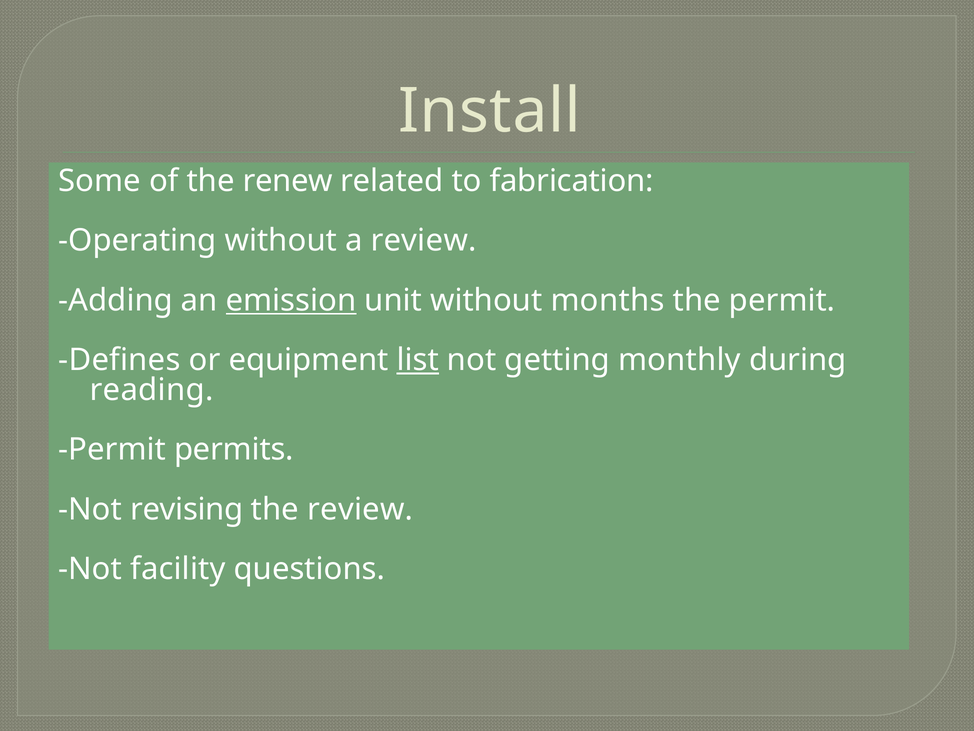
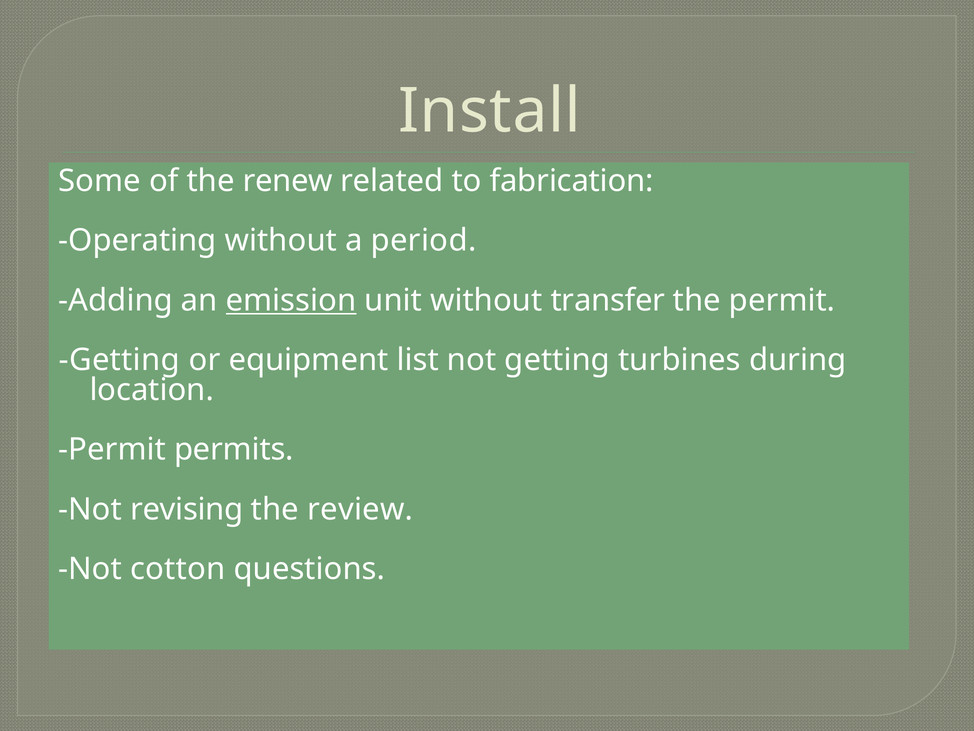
a review: review -> period
months: months -> transfer
Defines at (119, 360): Defines -> Getting
list underline: present -> none
monthly: monthly -> turbines
reading: reading -> location
facility: facility -> cotton
